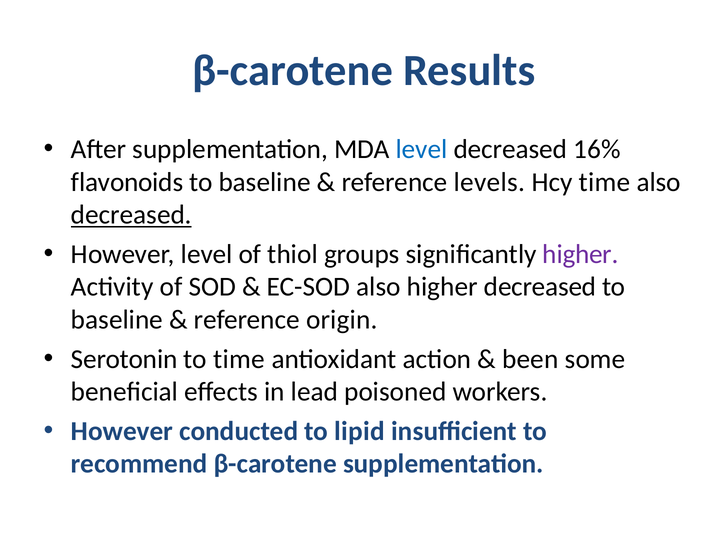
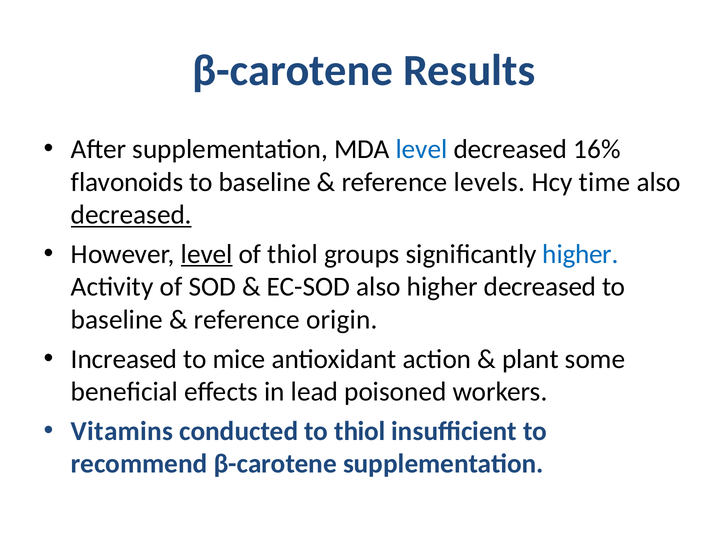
level at (207, 254) underline: none -> present
higher at (581, 254) colour: purple -> blue
Serotonin: Serotonin -> Increased
to time: time -> mice
been: been -> plant
However at (122, 431): However -> Vitamins
to lipid: lipid -> thiol
